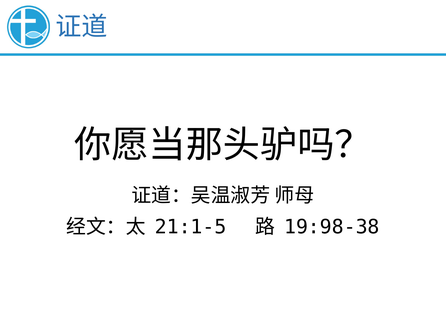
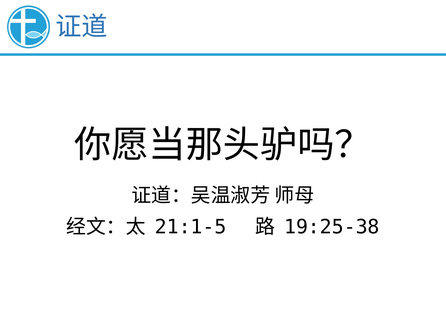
19:98-38: 19:98-38 -> 19:25-38
